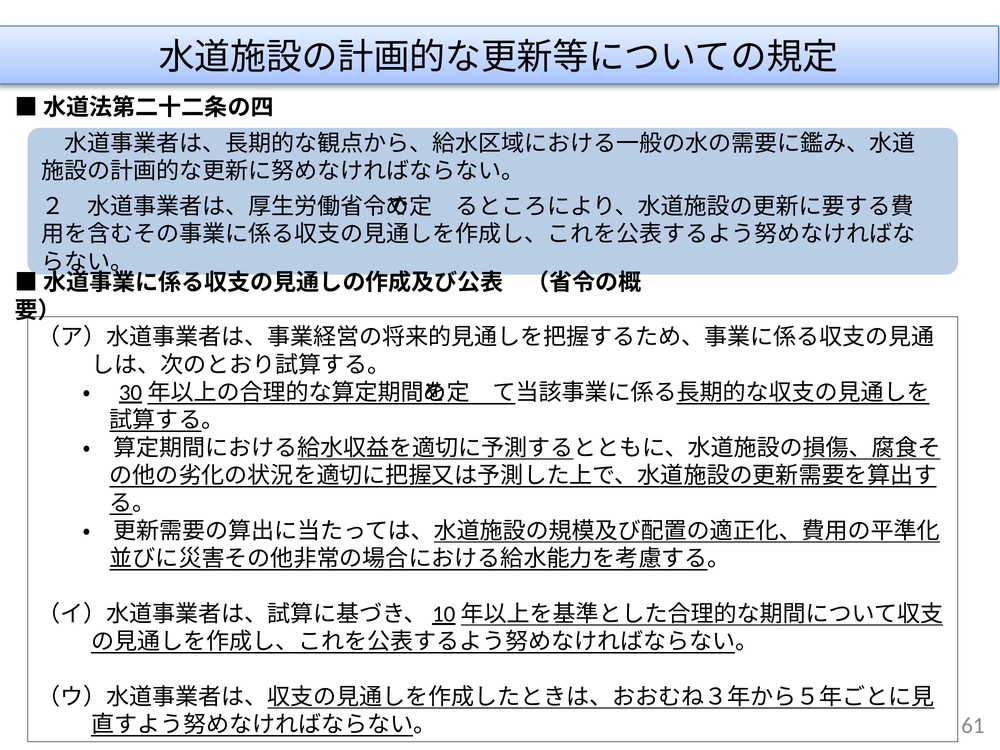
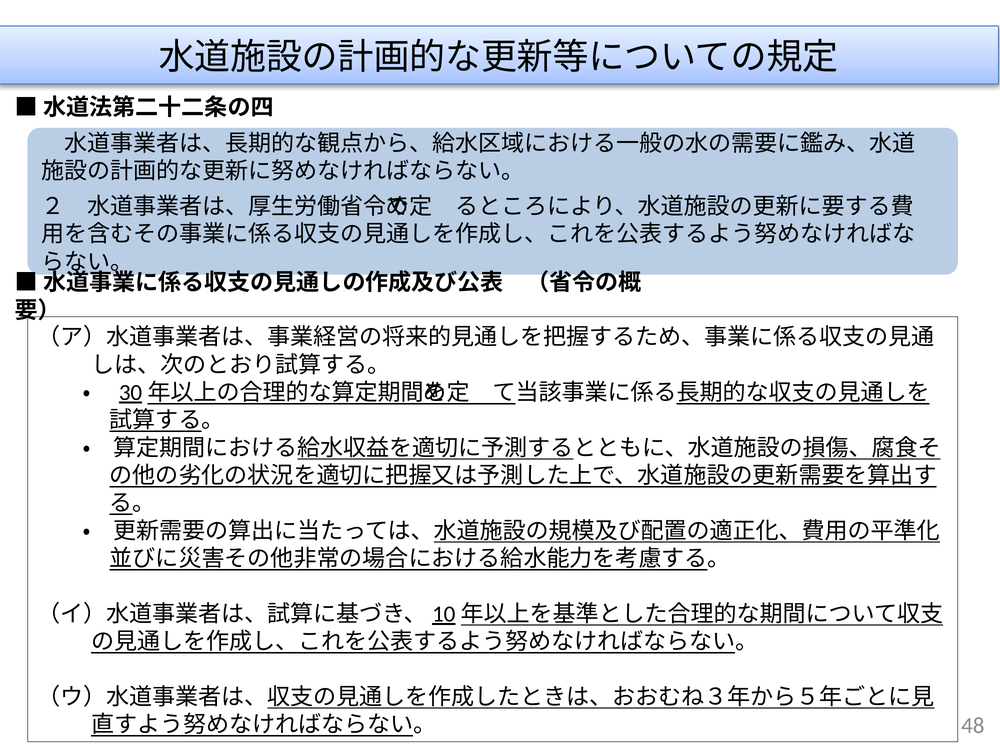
61: 61 -> 48
